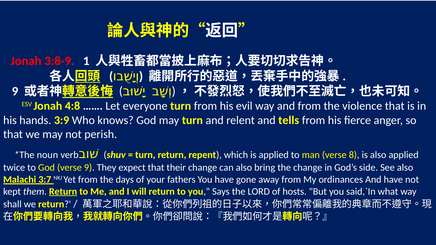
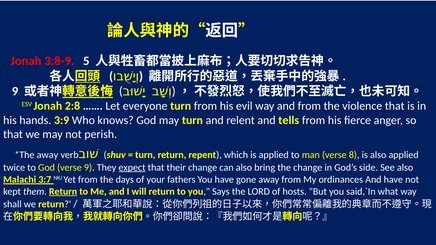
1: 1 -> 5
4:8: 4:8 -> 2:8
noun at (47, 155): noun -> away
expect underline: none -> present
